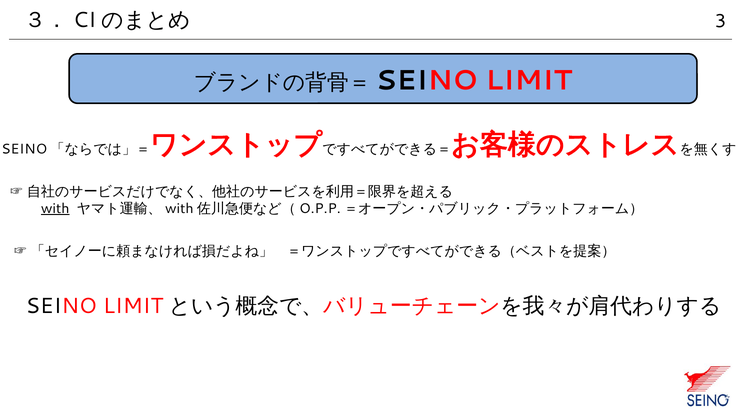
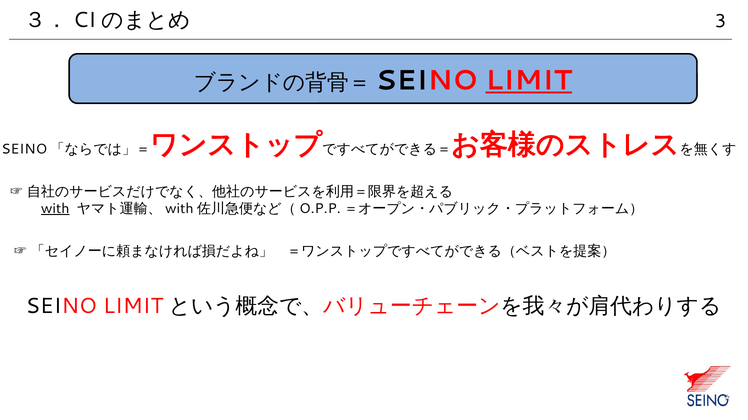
LIMIT underline: none -> present
